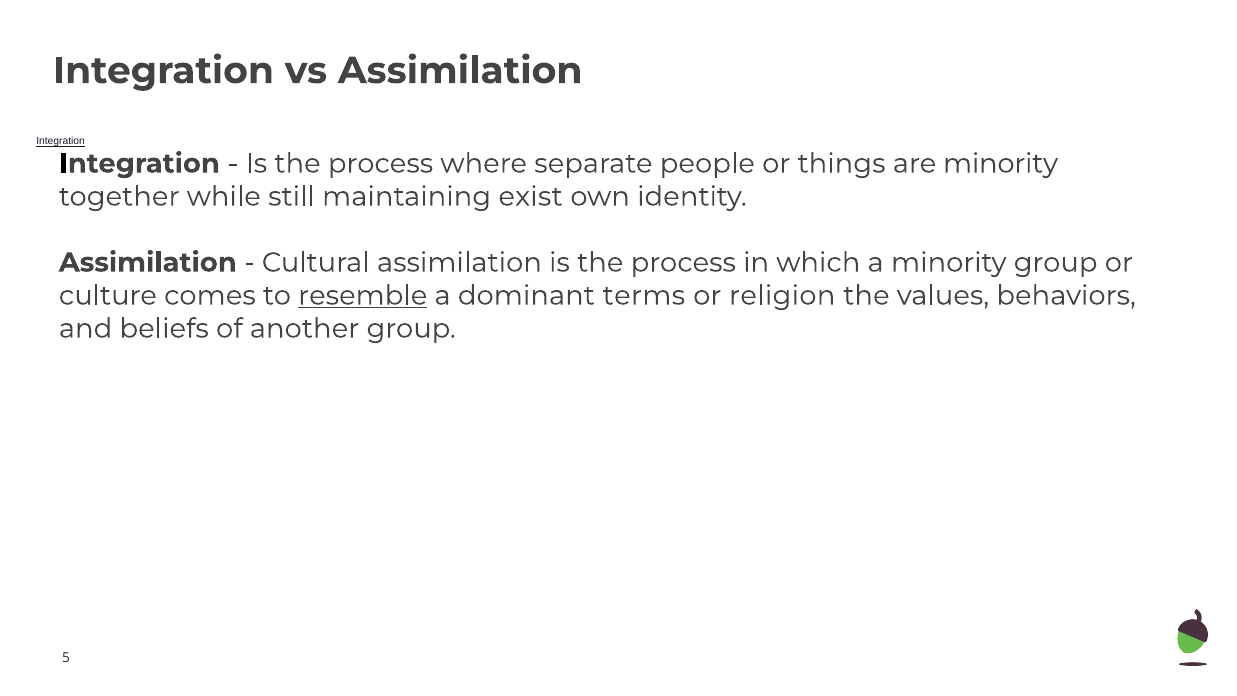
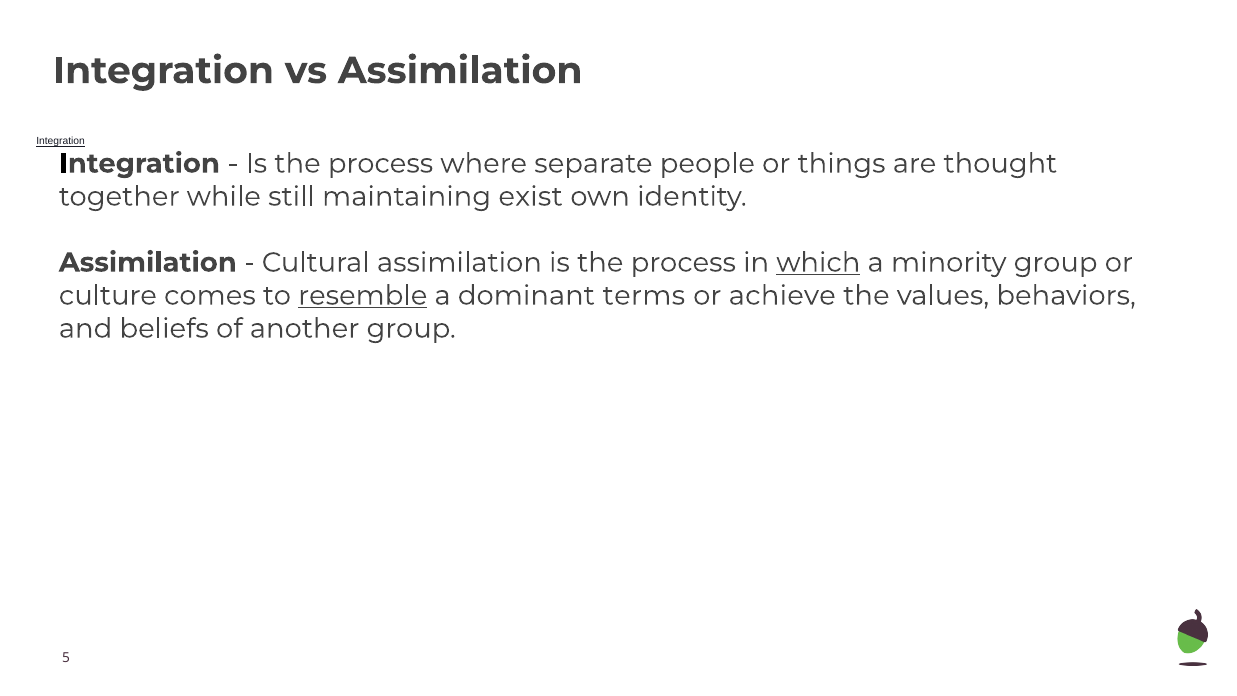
are minority: minority -> thought
which underline: none -> present
religion: religion -> achieve
